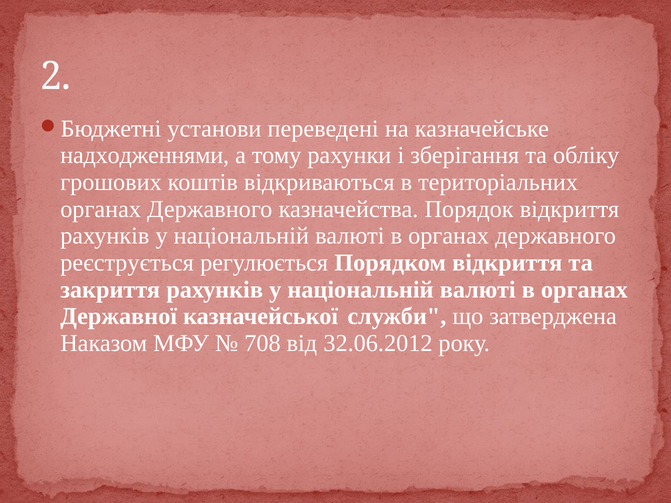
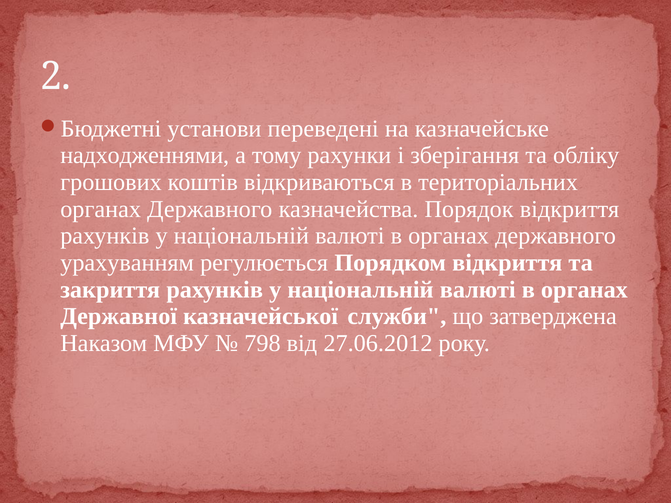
реєструється: реєструється -> урахуванням
708: 708 -> 798
32.06.2012: 32.06.2012 -> 27.06.2012
